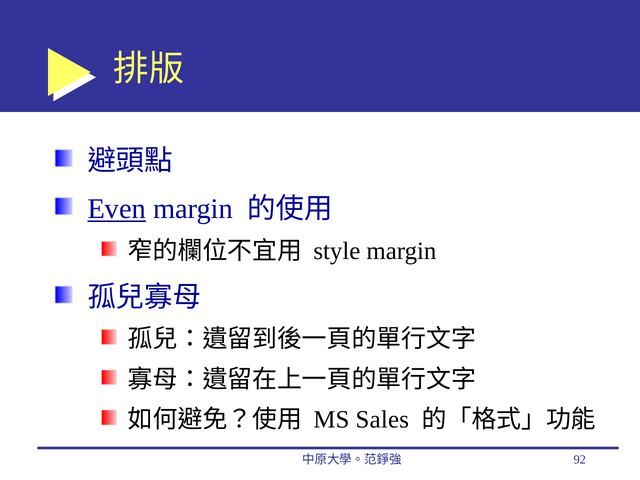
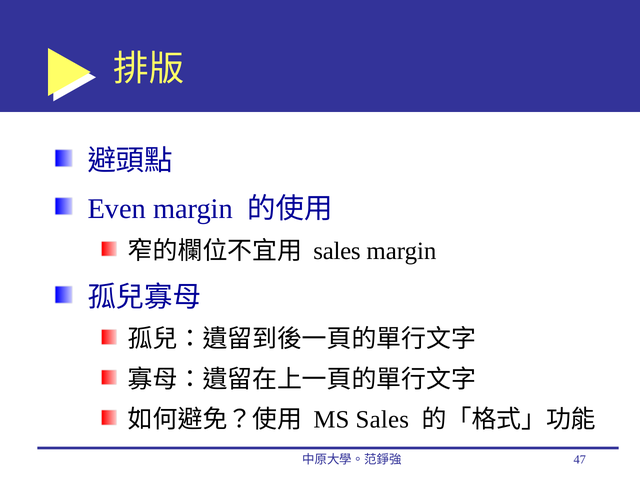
Even underline: present -> none
style at (337, 251): style -> sales
92: 92 -> 47
